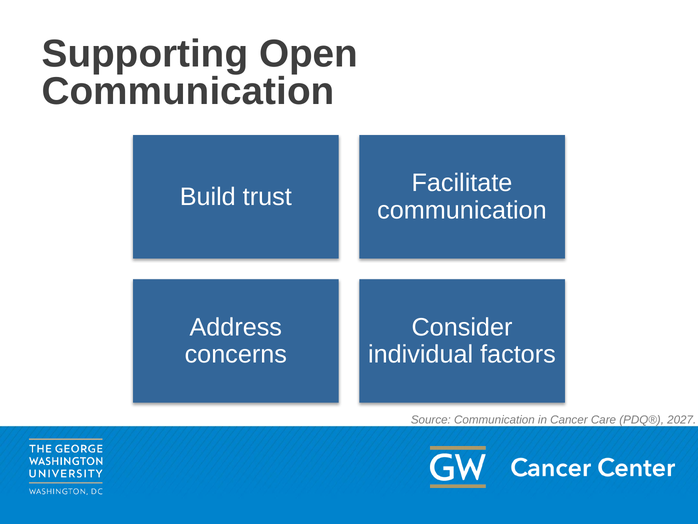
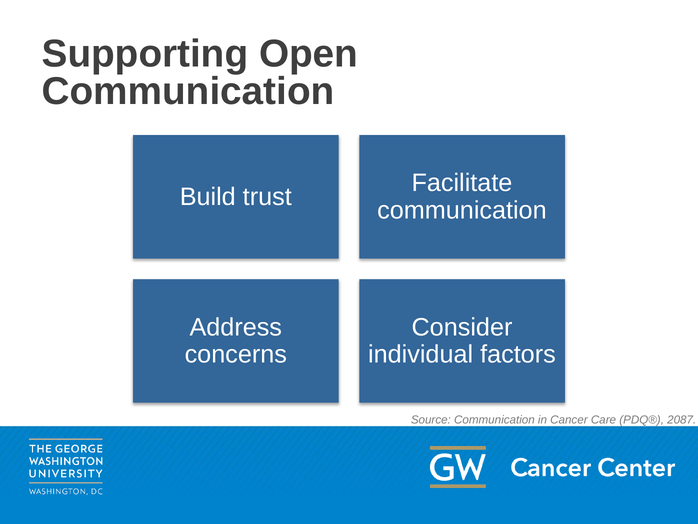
2027: 2027 -> 2087
